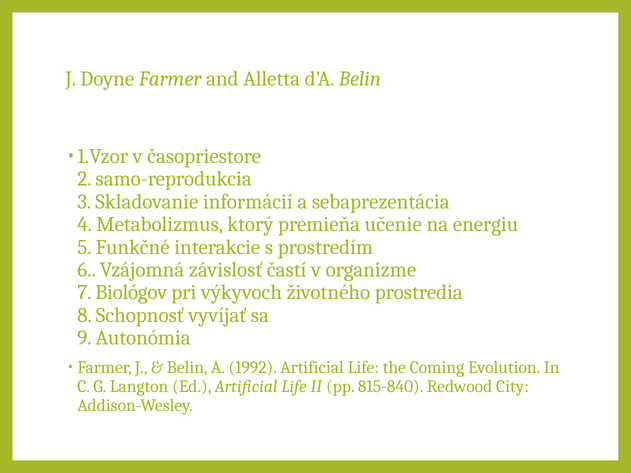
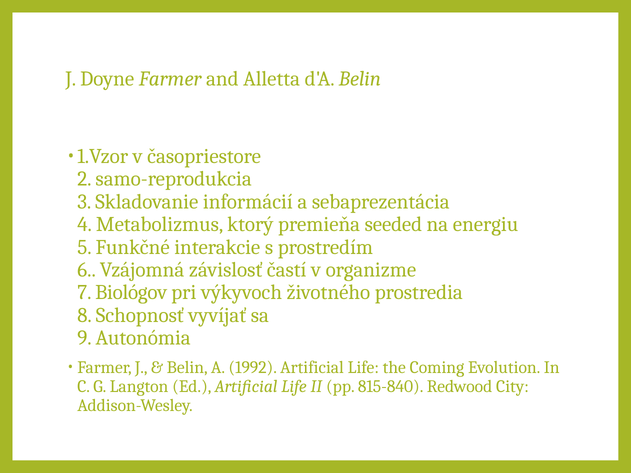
učenie: učenie -> seeded
